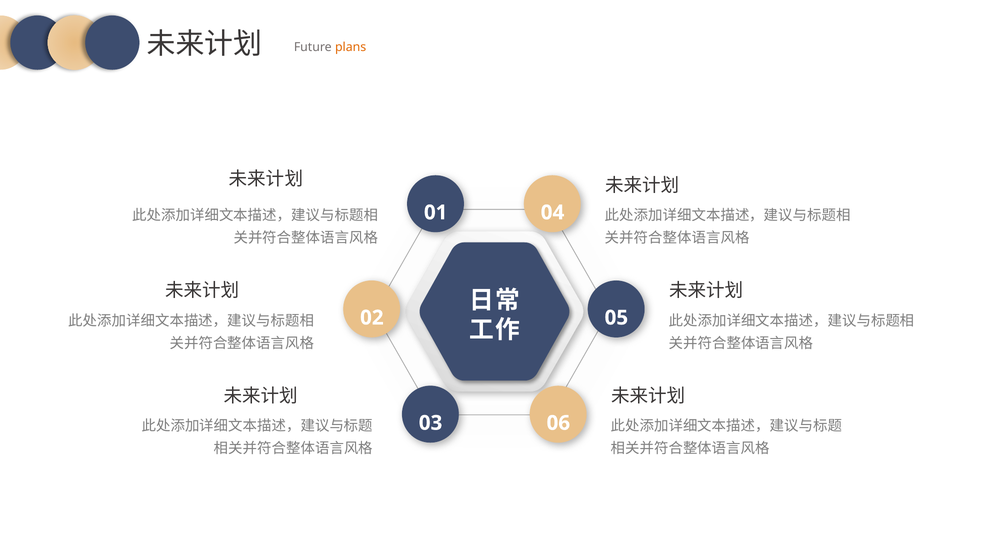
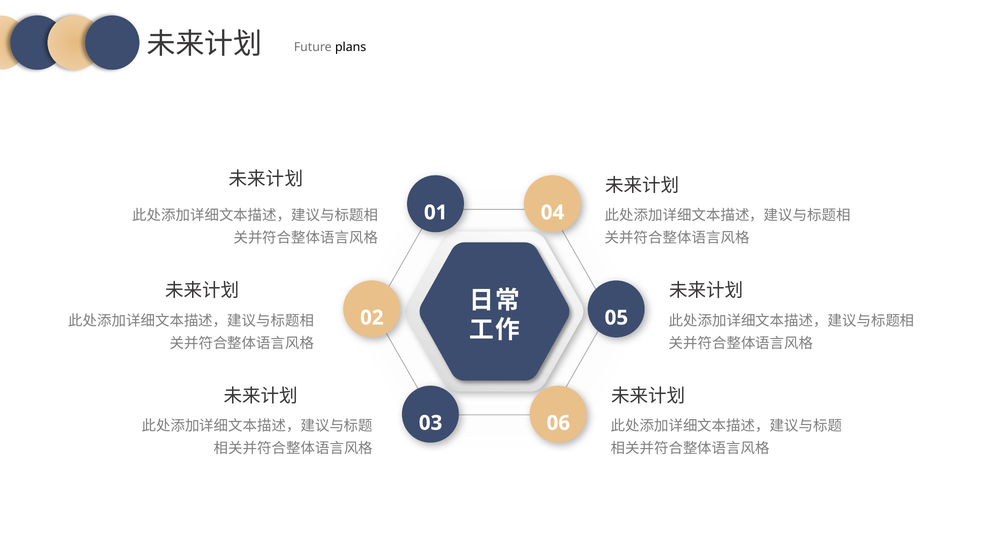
plans colour: orange -> black
